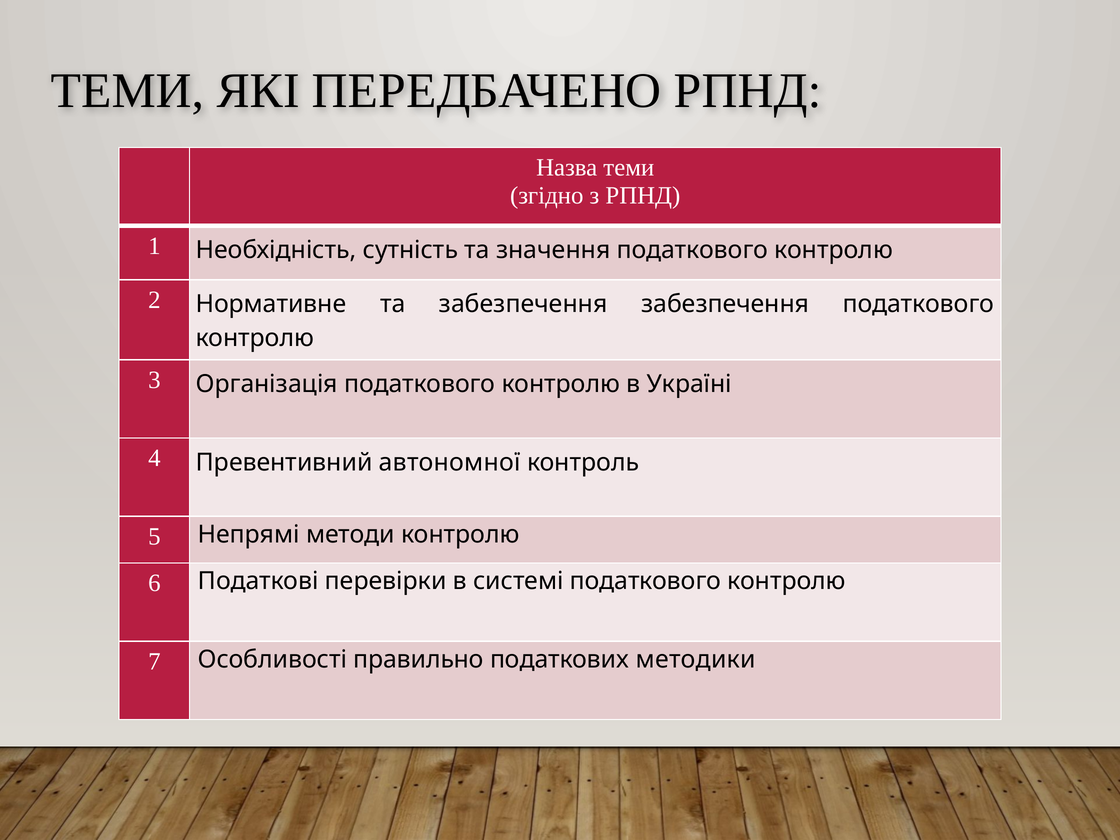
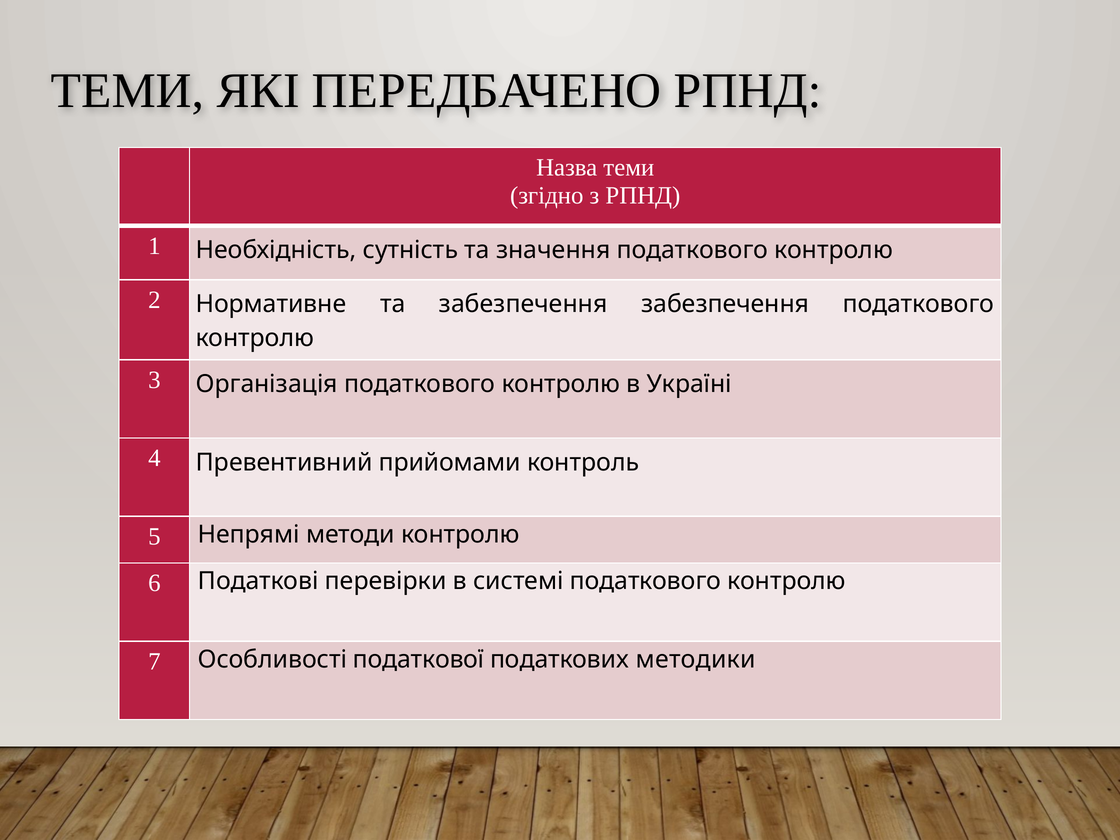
автономної: автономної -> прийомами
правильно: правильно -> податкової
